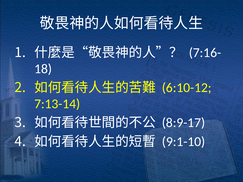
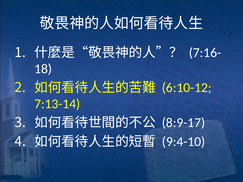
9:1-10: 9:1-10 -> 9:4-10
